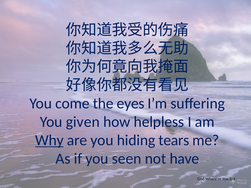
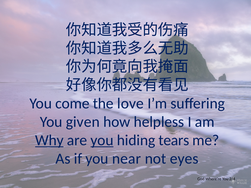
eyes: eyes -> love
you at (102, 140) underline: none -> present
seen: seen -> near
have: have -> eyes
